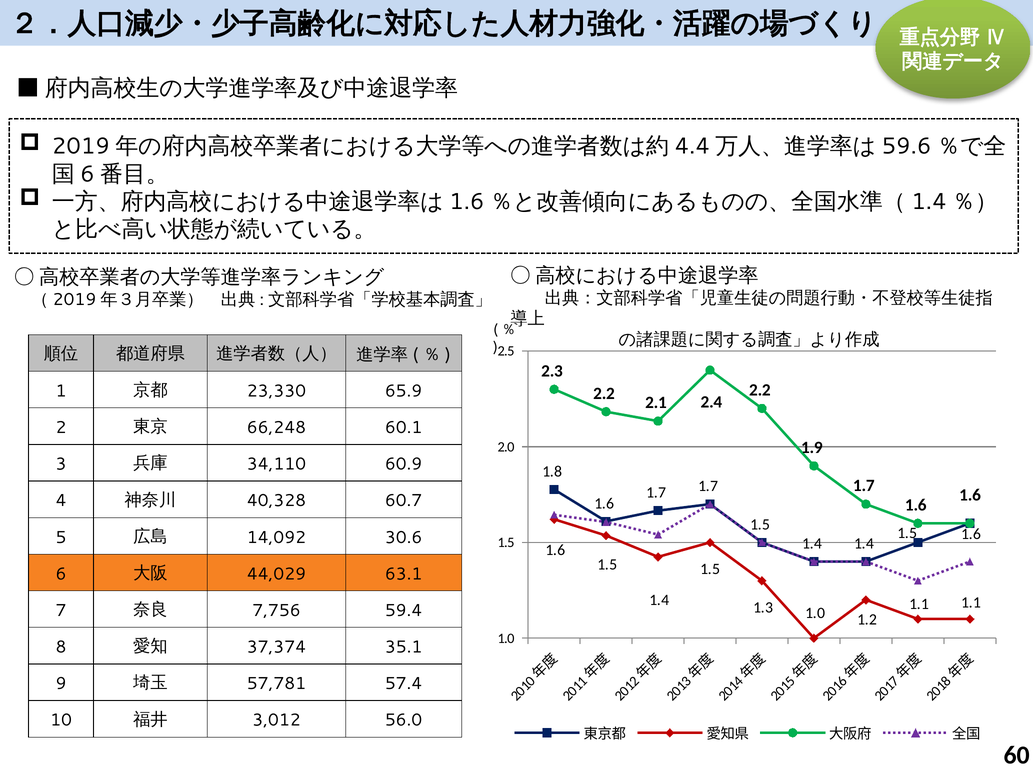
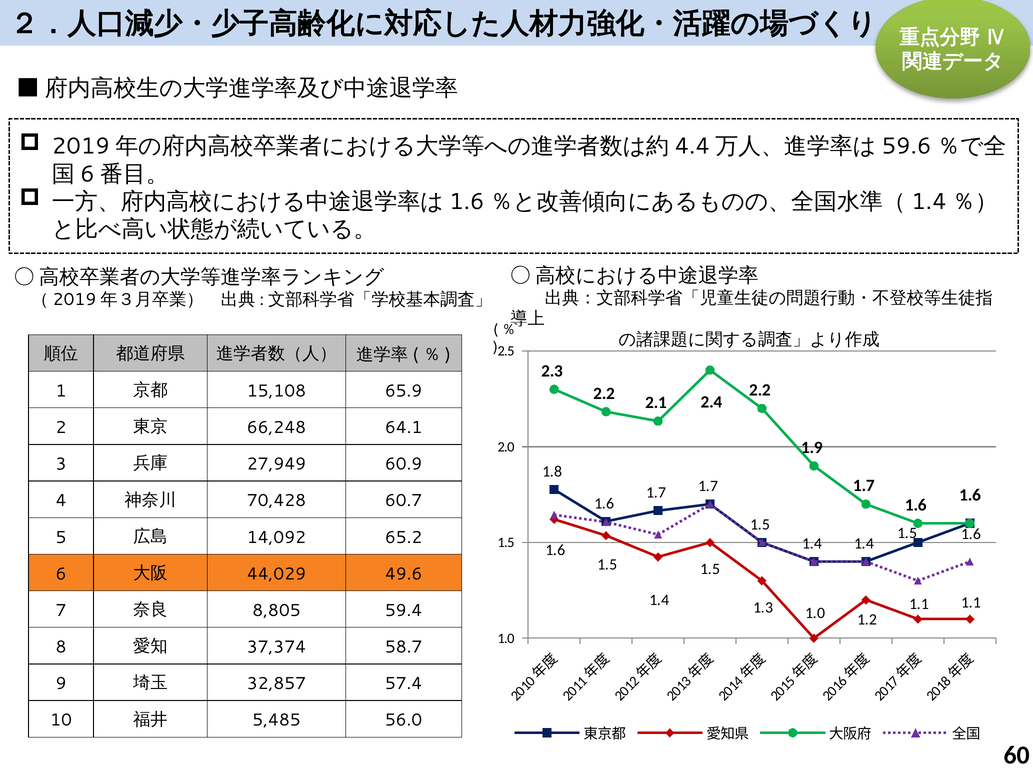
23,330: 23,330 -> 15,108
60.1: 60.1 -> 64.1
34,110: 34,110 -> 27,949
40,328: 40,328 -> 70,428
30.6: 30.6 -> 65.2
63.1: 63.1 -> 49.6
7,756: 7,756 -> 8,805
35.1: 35.1 -> 58.7
57,781: 57,781 -> 32,857
3,012: 3,012 -> 5,485
